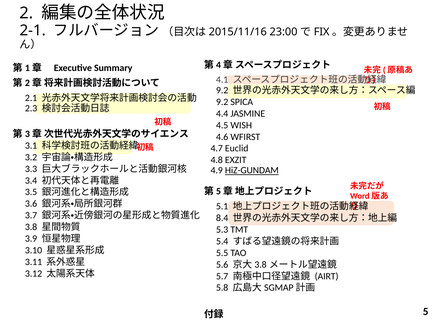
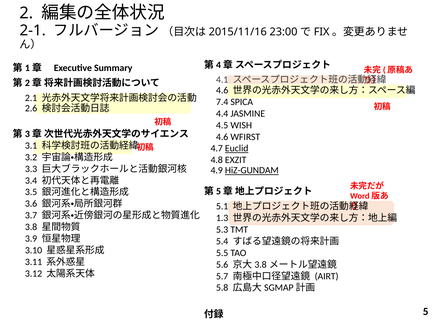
9.2 at (222, 90): 9.2 -> 4.6
9.2 at (222, 102): 9.2 -> 7.4
2.3: 2.3 -> 2.6
Euclid underline: none -> present
8.4: 8.4 -> 1.3
